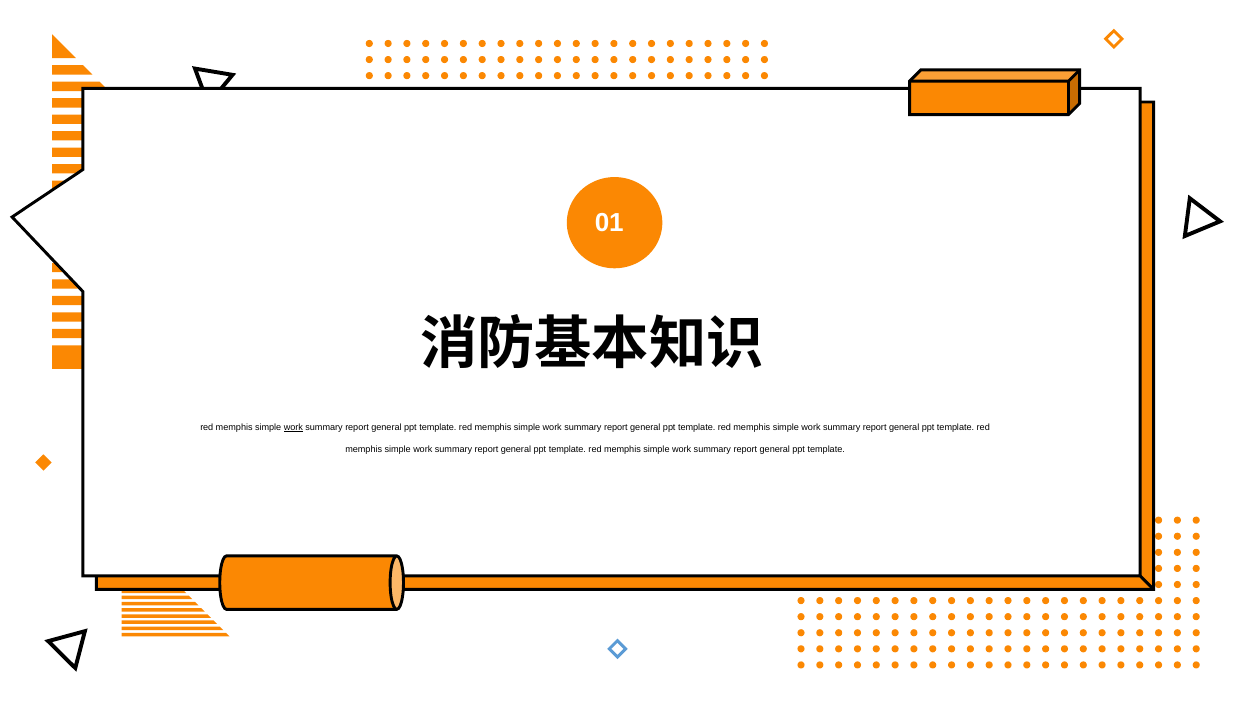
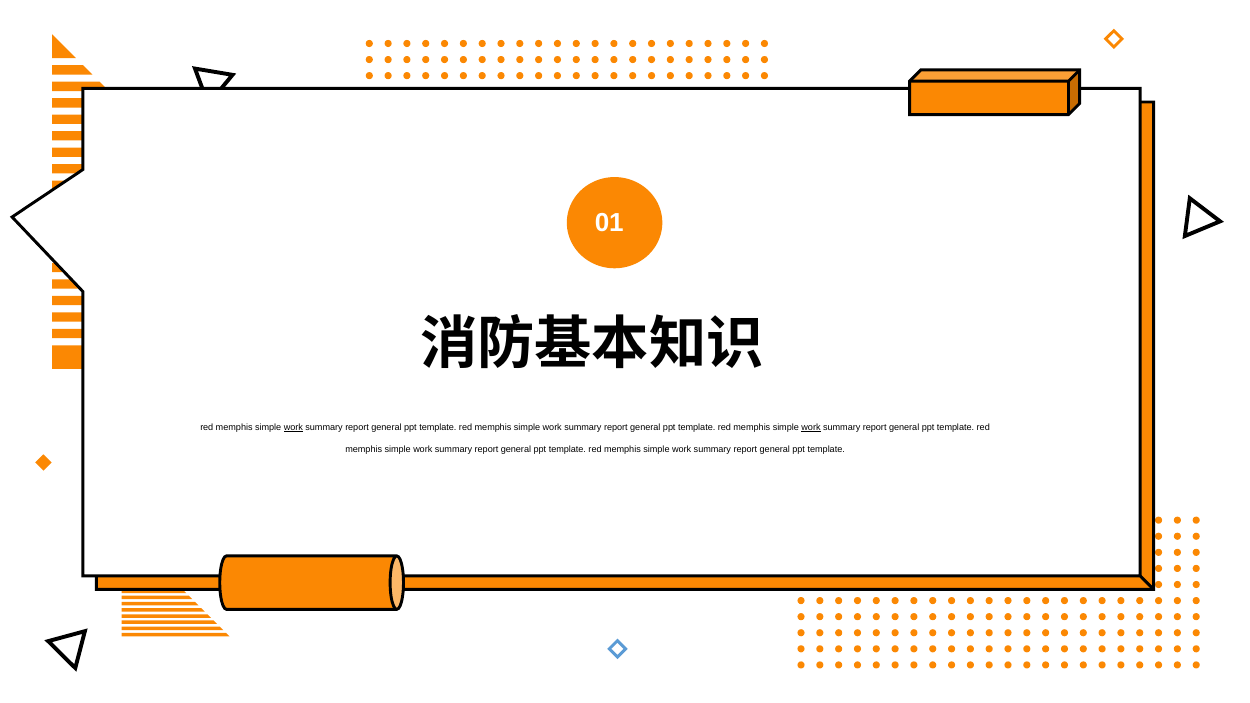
work at (811, 428) underline: none -> present
